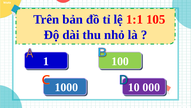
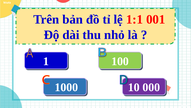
105: 105 -> 001
